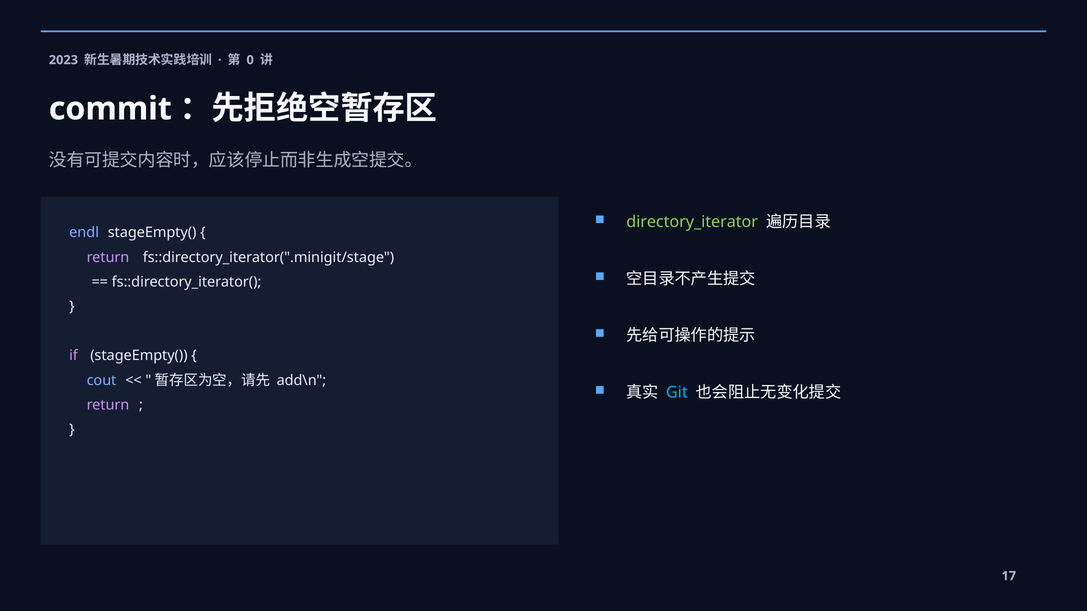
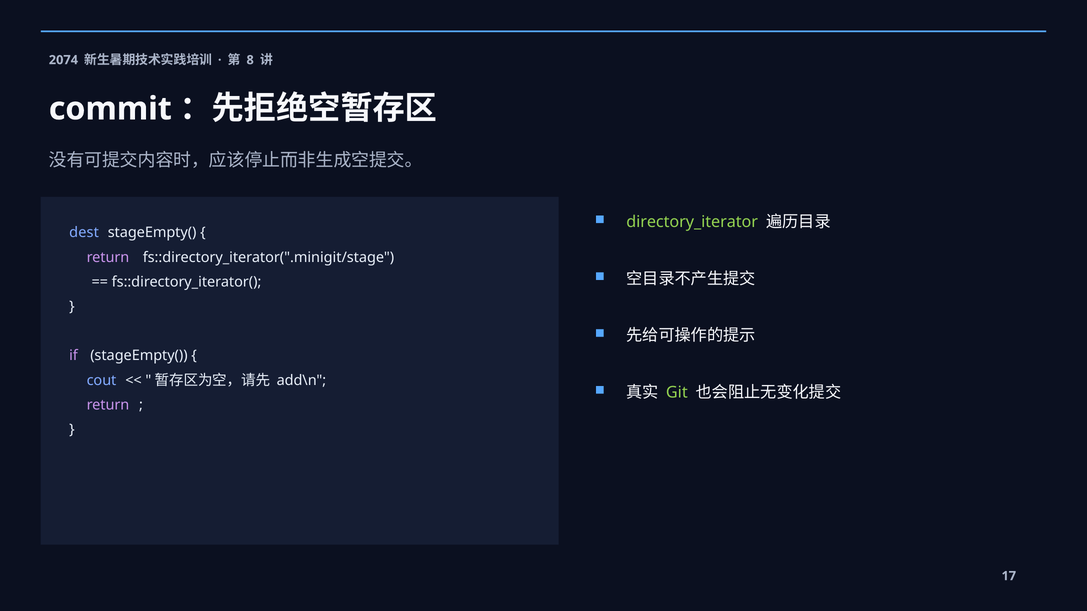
2023: 2023 -> 2074
0: 0 -> 8
endl: endl -> dest
Git colour: light blue -> light green
